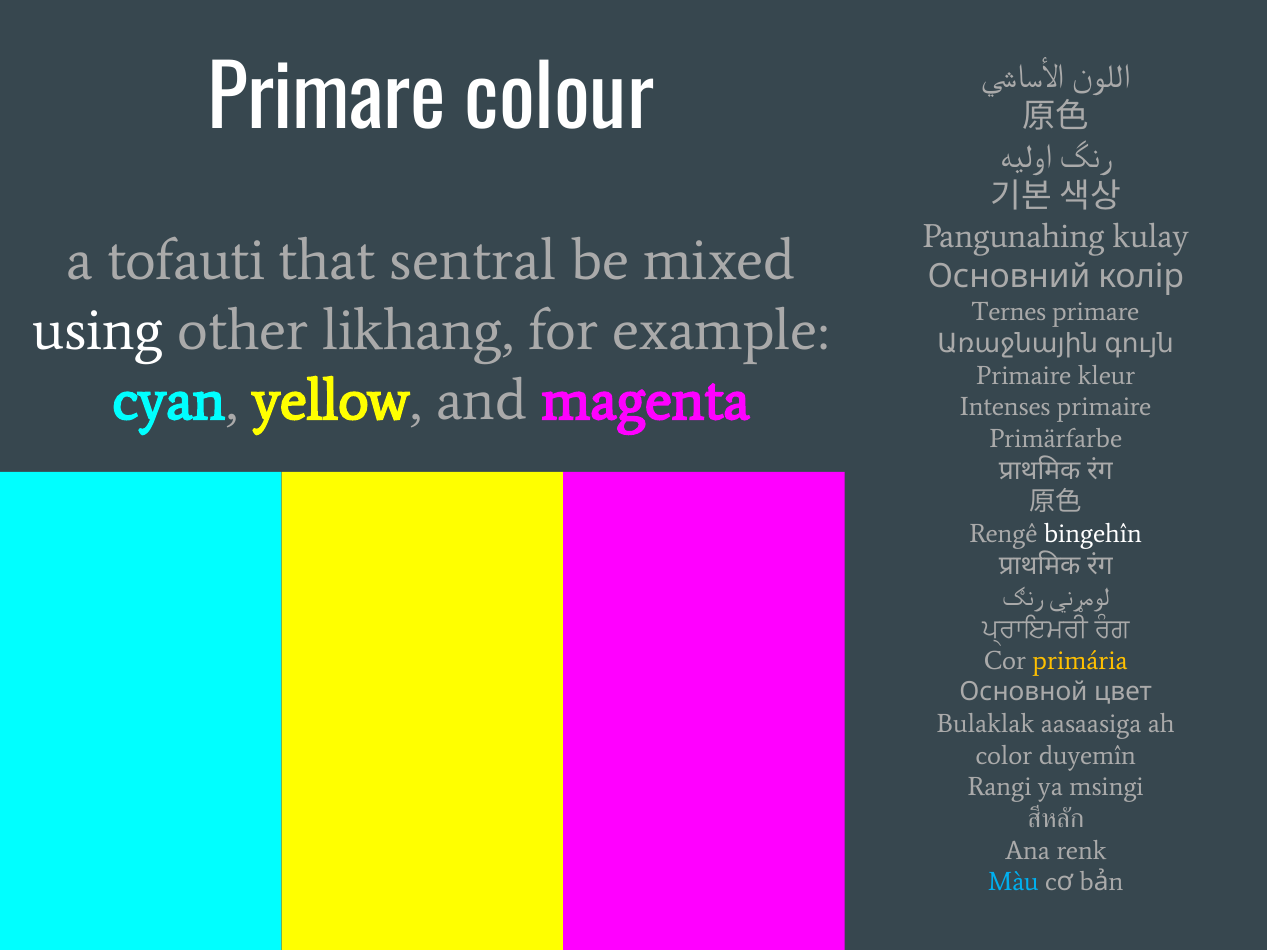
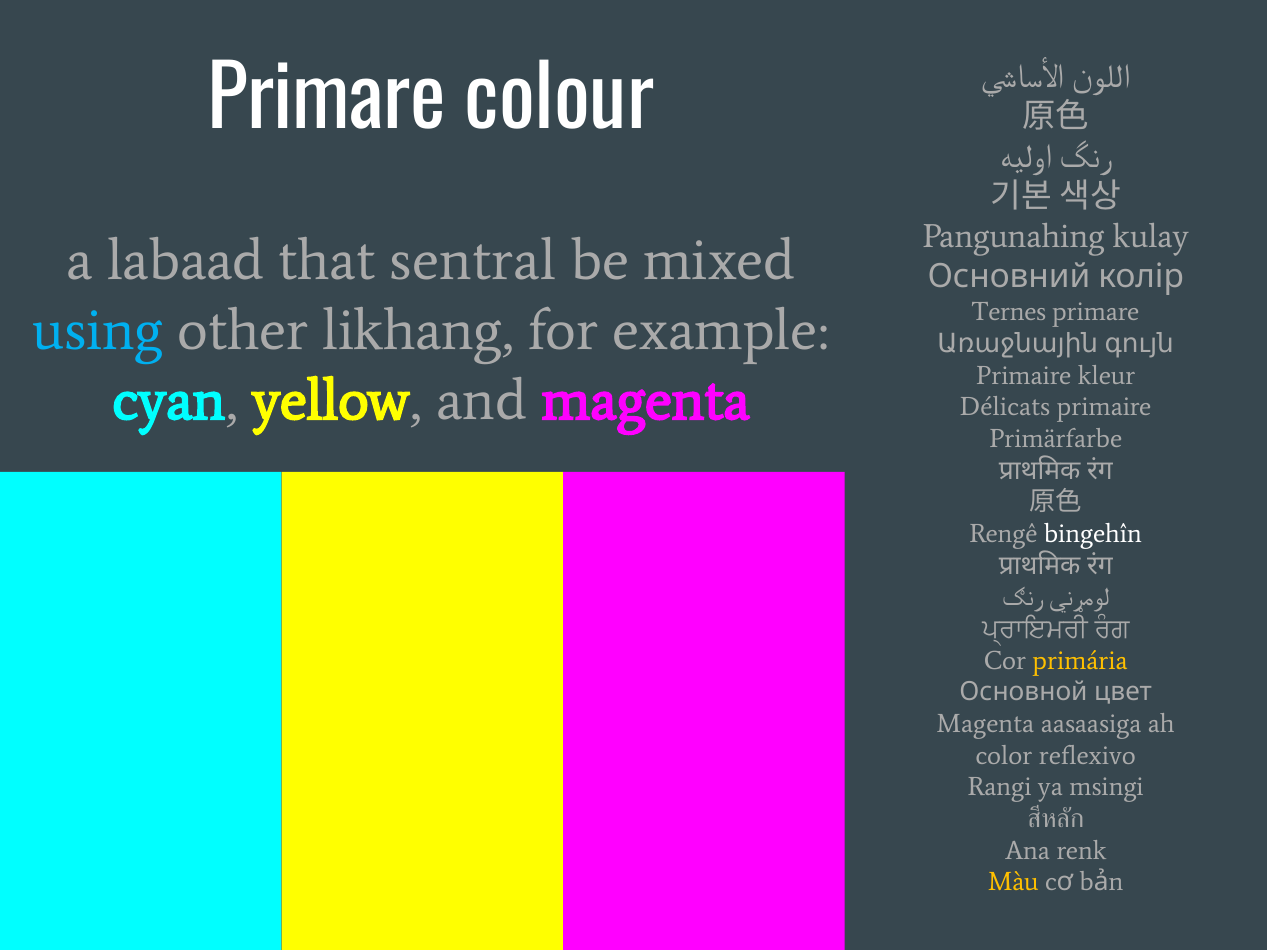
tofauti: tofauti -> labaad
using colour: white -> light blue
Intenses: Intenses -> Délicats
Bulaklak at (985, 724): Bulaklak -> Magenta
duyemîn: duyemîn -> reflexivo
Màu colour: light blue -> yellow
